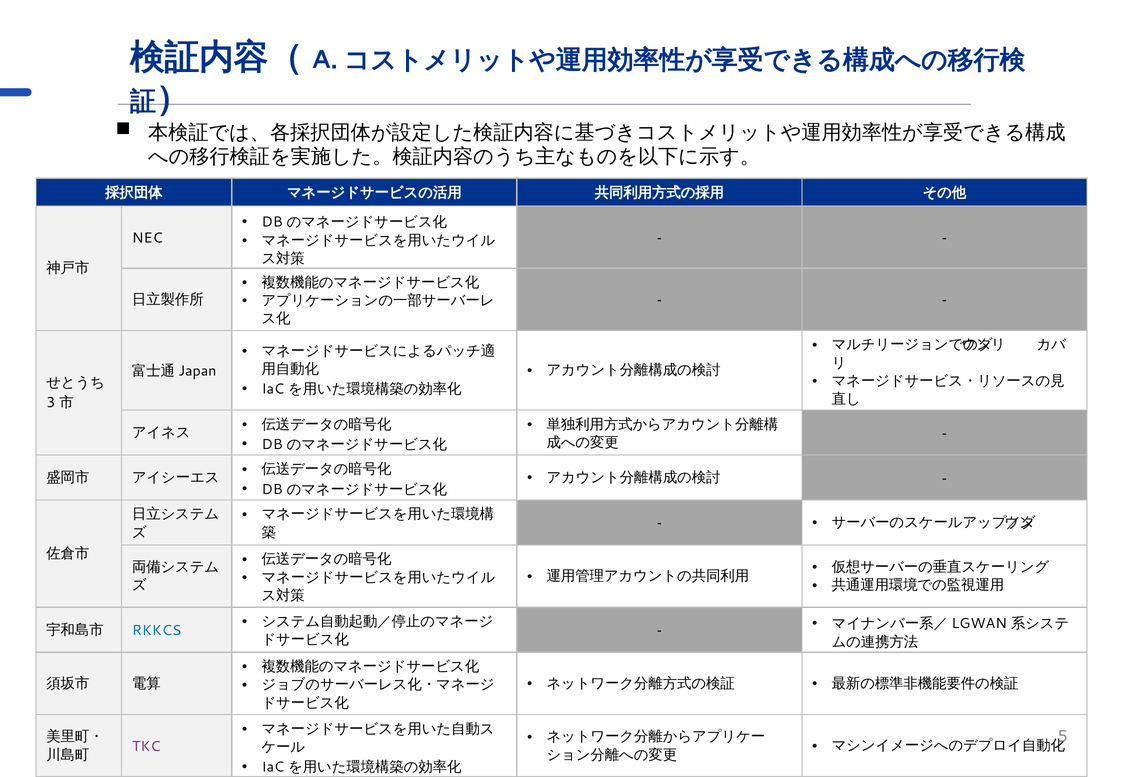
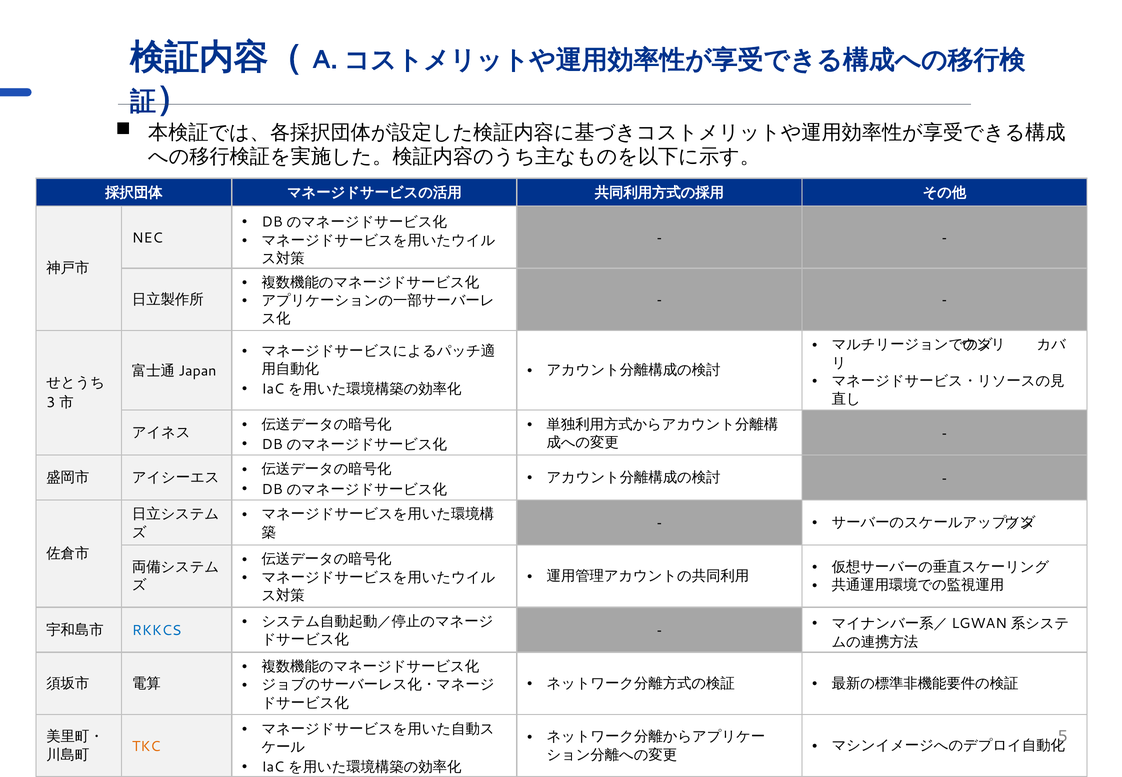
TKC colour: purple -> orange
